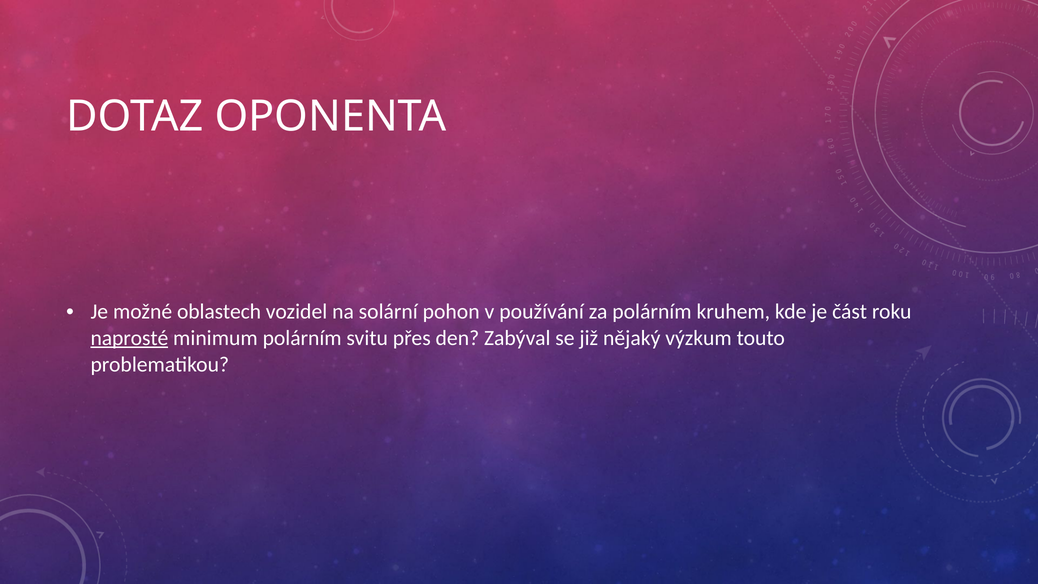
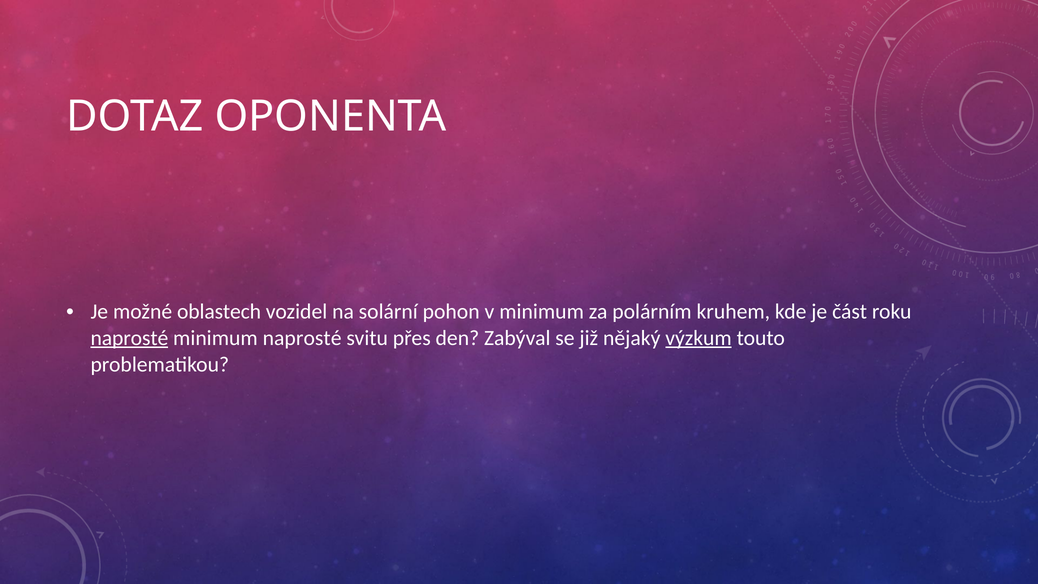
v používání: používání -> minimum
minimum polárním: polárním -> naprosté
výzkum underline: none -> present
